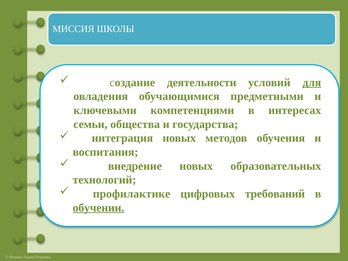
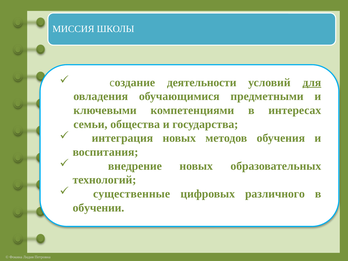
профилактике: профилактике -> существенные
требований: требований -> различного
обучении underline: present -> none
